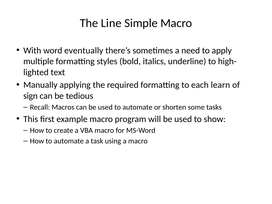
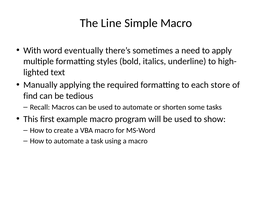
learn: learn -> store
sign: sign -> find
